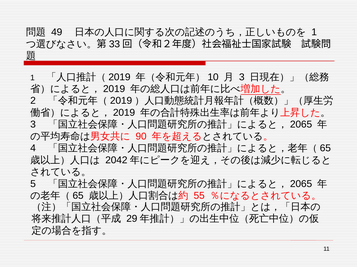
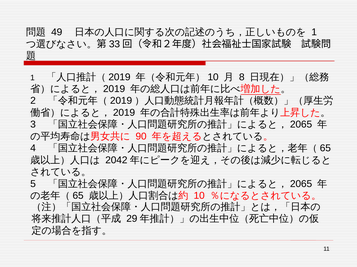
3 at (242, 77): 3 -> 8
55: 55 -> 10
